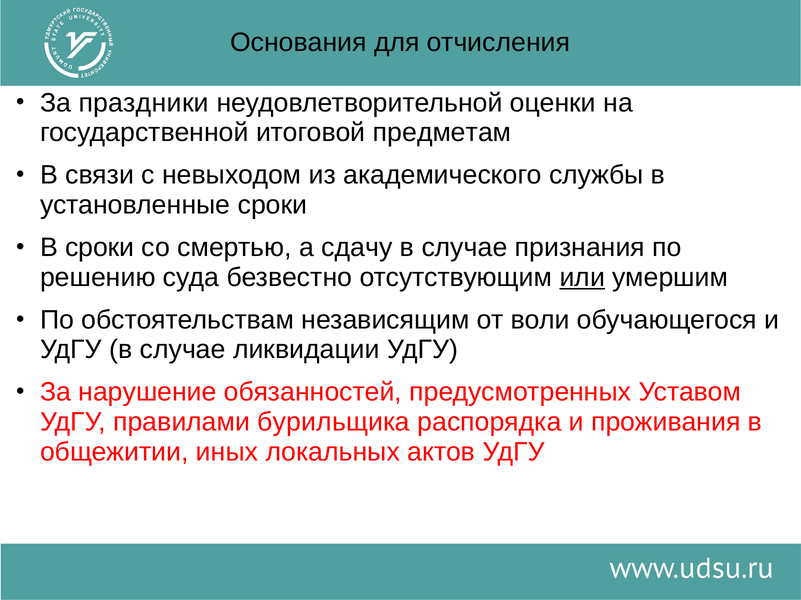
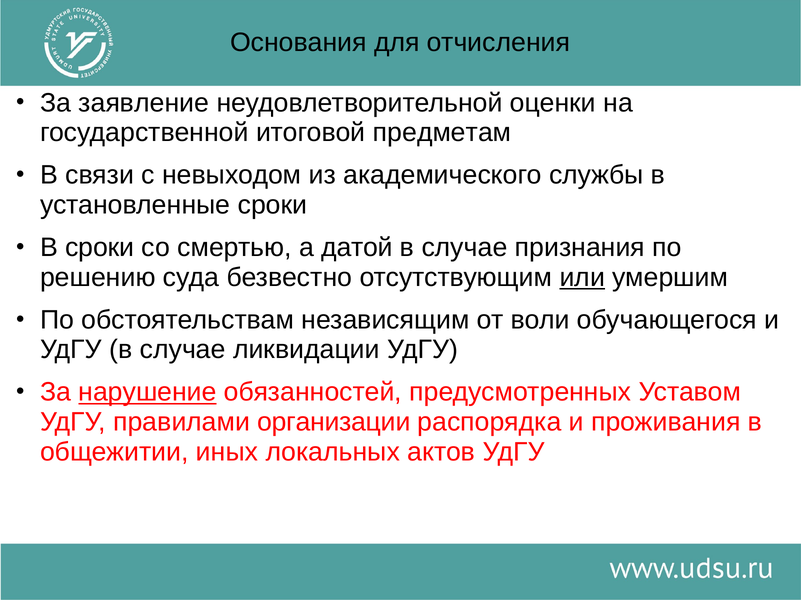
праздники: праздники -> заявление
сдачу: сдачу -> датой
нарушение underline: none -> present
бурильщика: бурильщика -> организации
